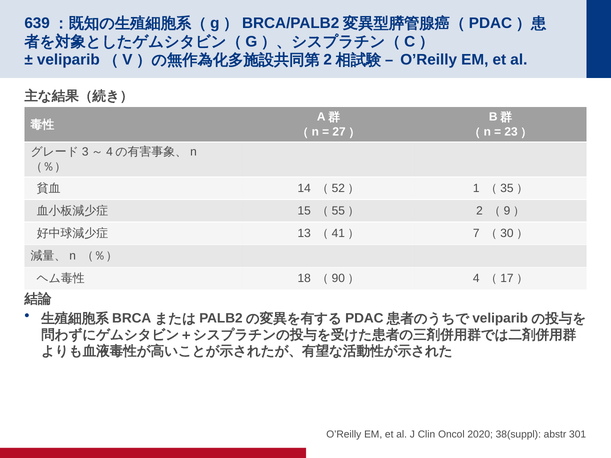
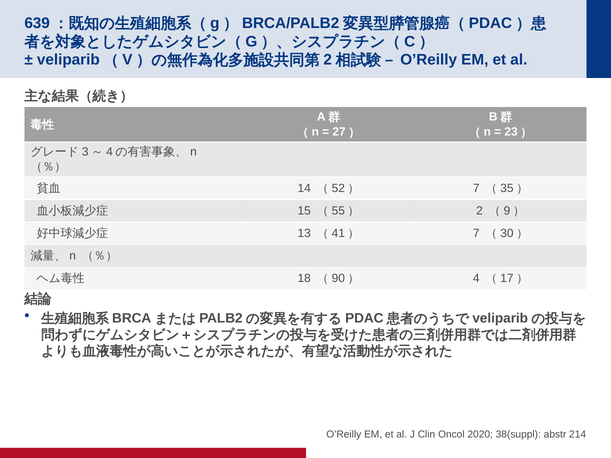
1 at (476, 188): 1 -> 7
301: 301 -> 214
